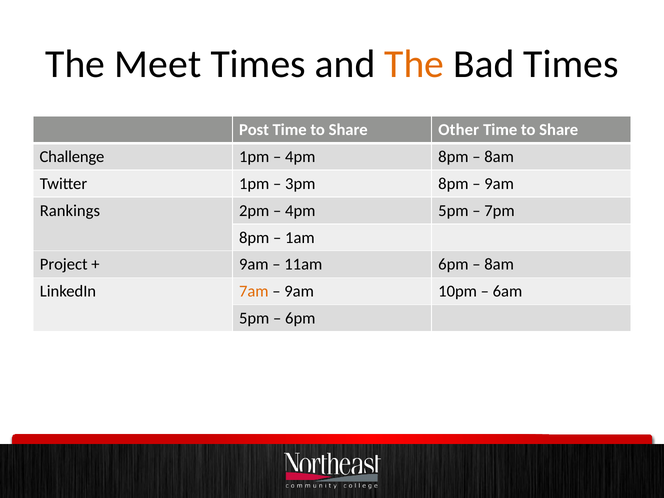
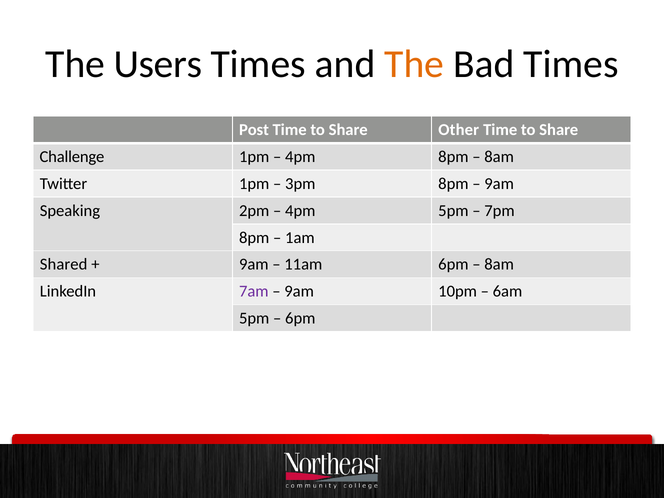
Meet: Meet -> Users
Rankings: Rankings -> Speaking
Project: Project -> Shared
7am colour: orange -> purple
